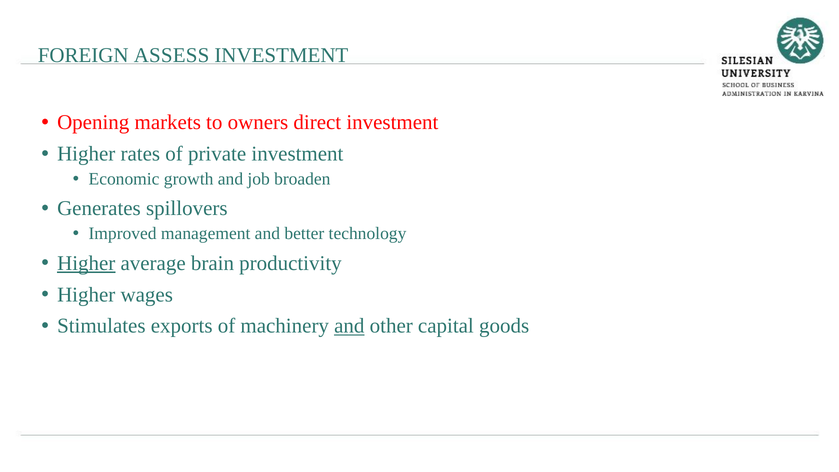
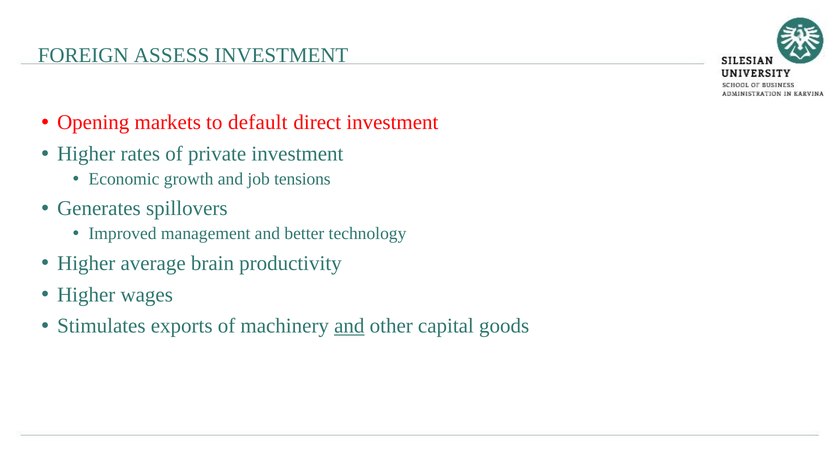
owners: owners -> default
broaden: broaden -> tensions
Higher at (86, 263) underline: present -> none
